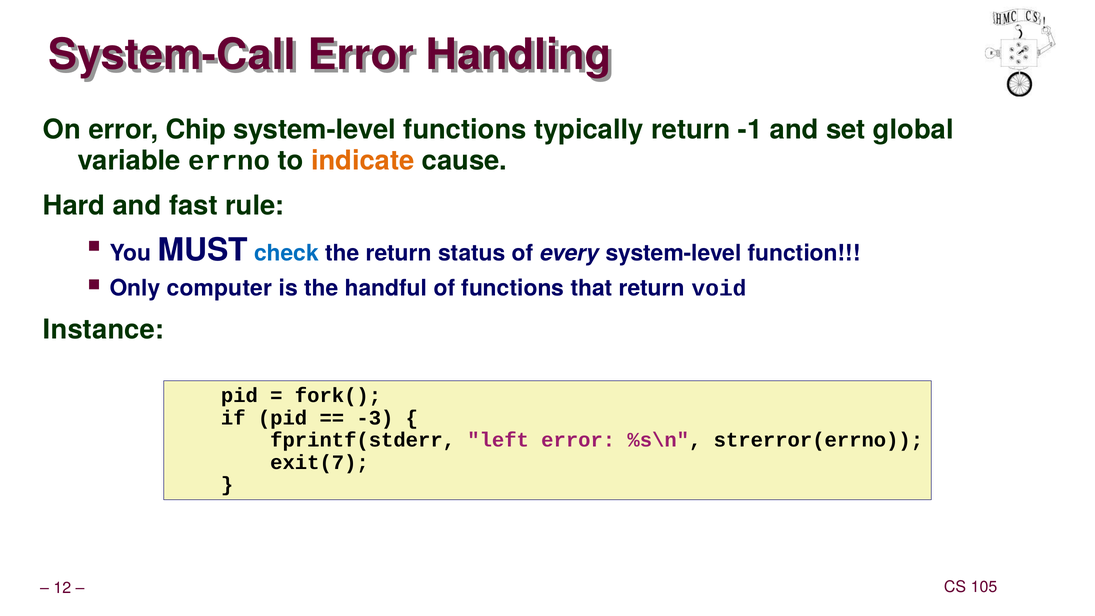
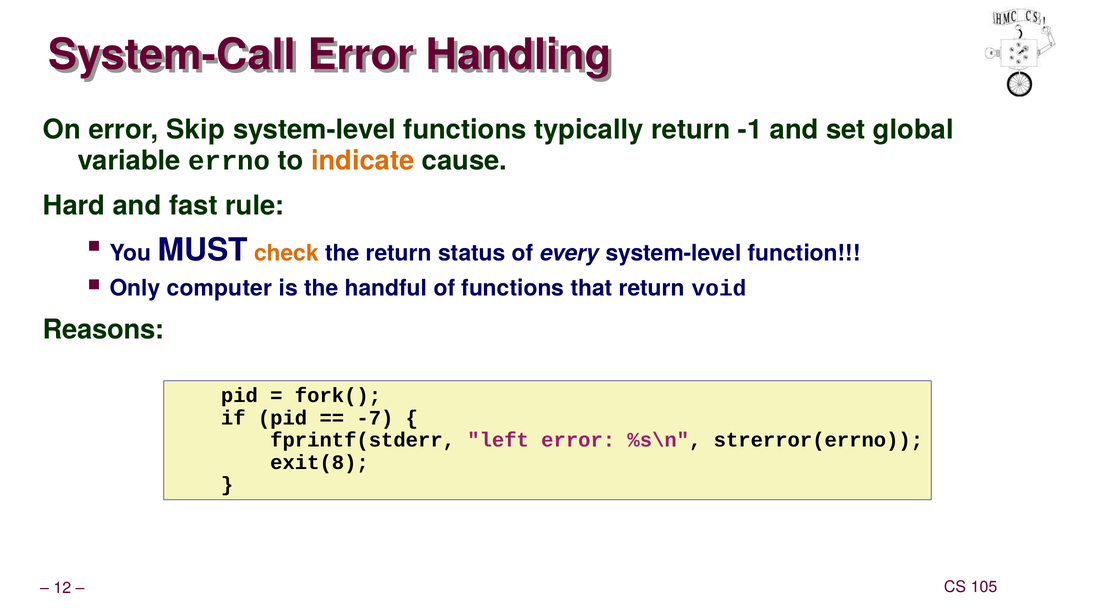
Chip: Chip -> Skip
check colour: blue -> orange
Instance: Instance -> Reasons
-3: -3 -> -7
exit(7: exit(7 -> exit(8
